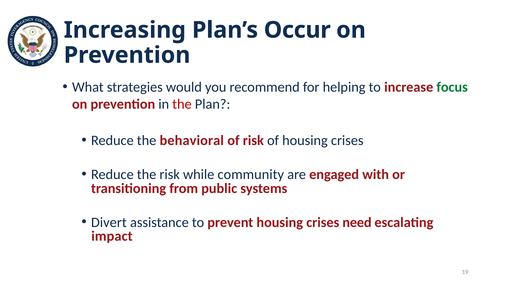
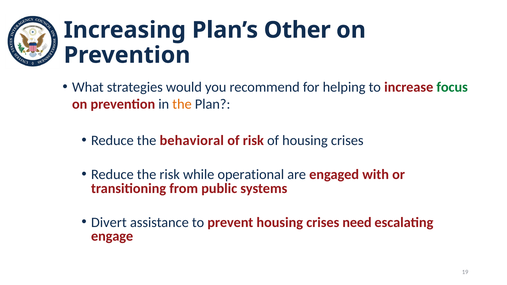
Occur: Occur -> Other
the at (182, 104) colour: red -> orange
community: community -> operational
impact: impact -> engage
